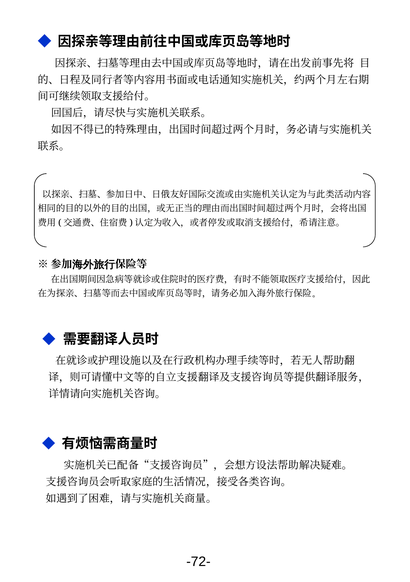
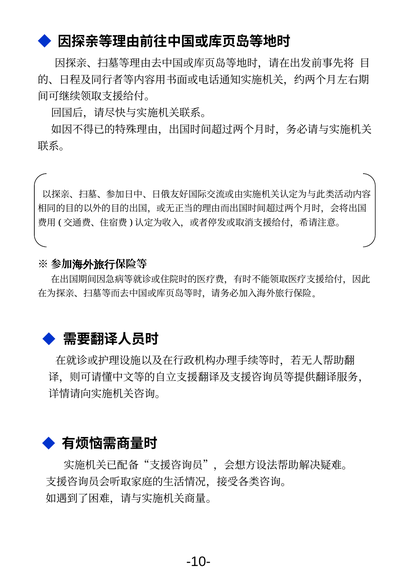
-72-: -72- -> -10-
